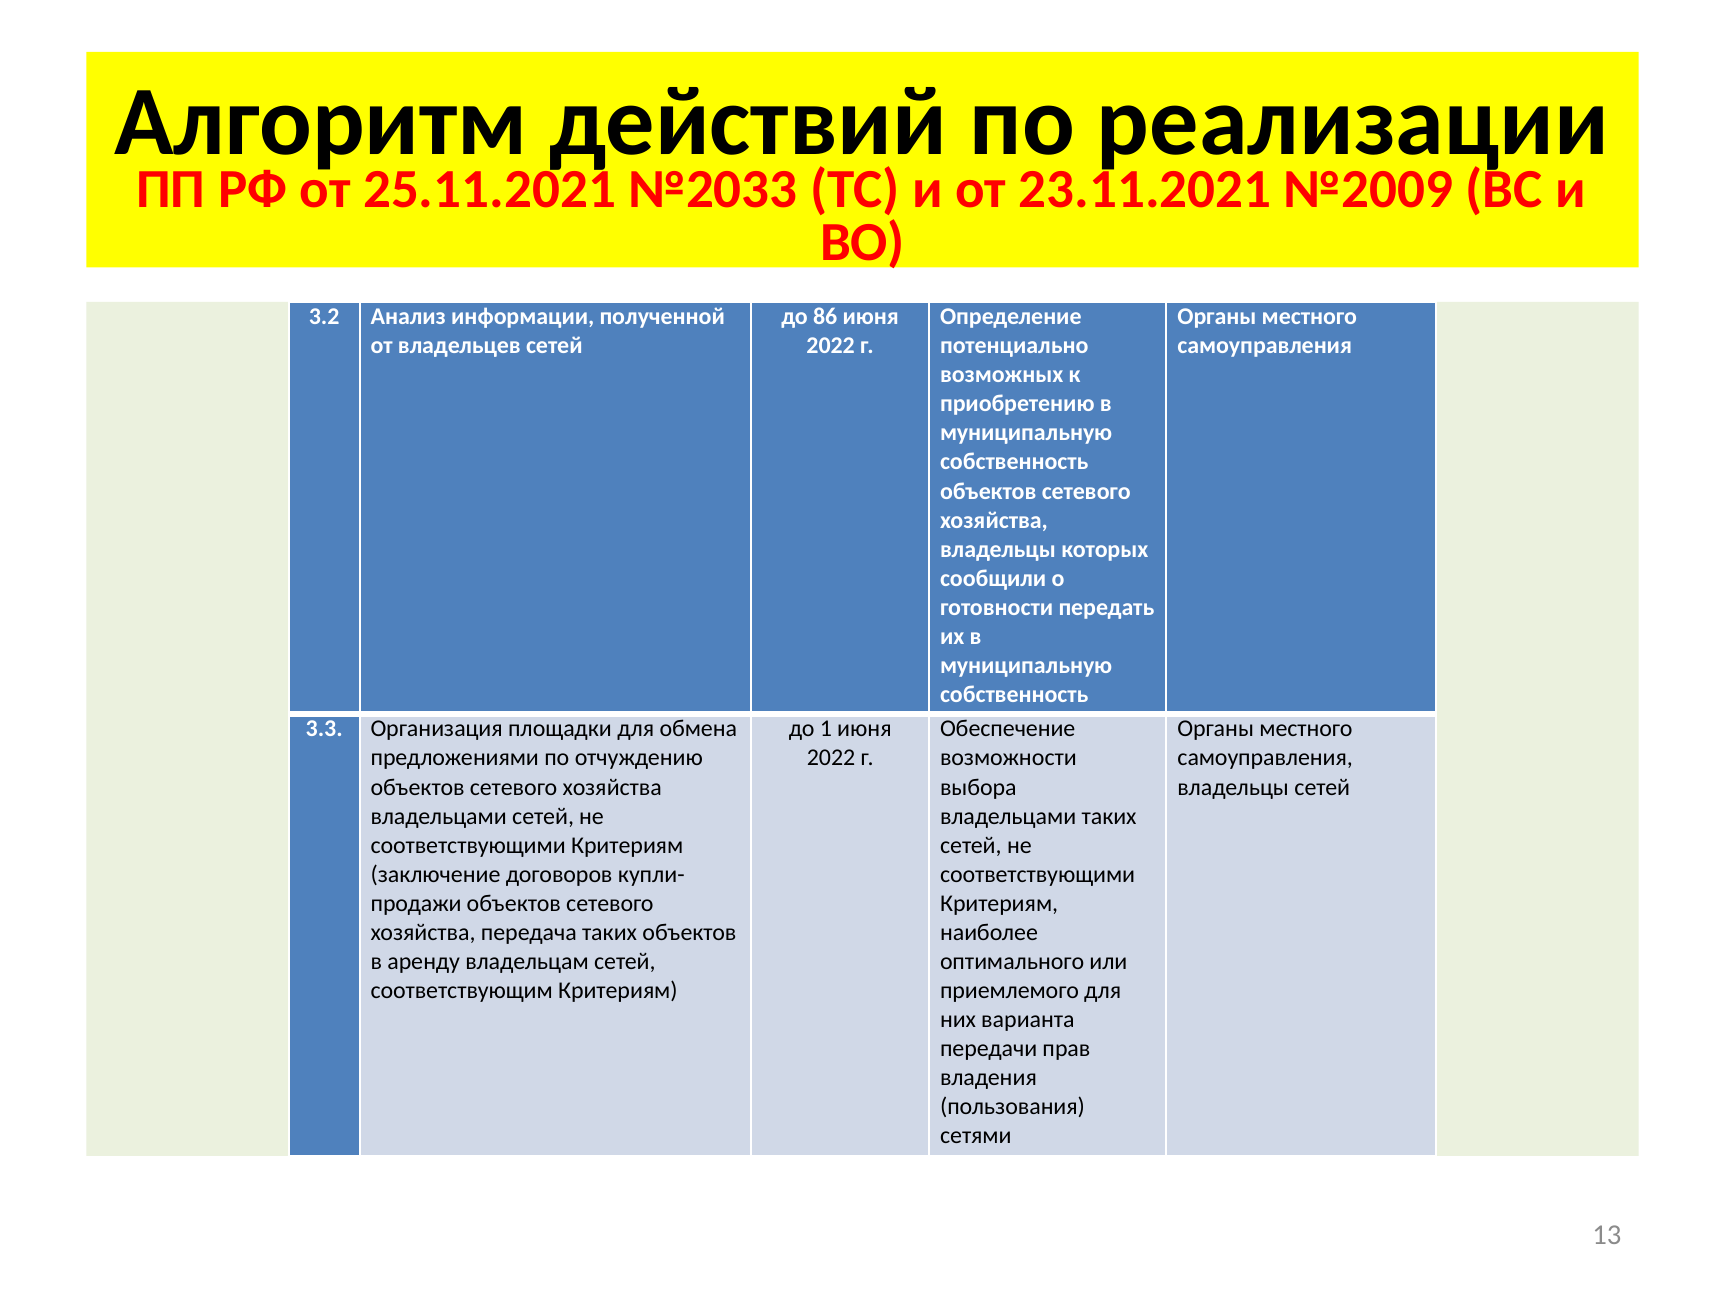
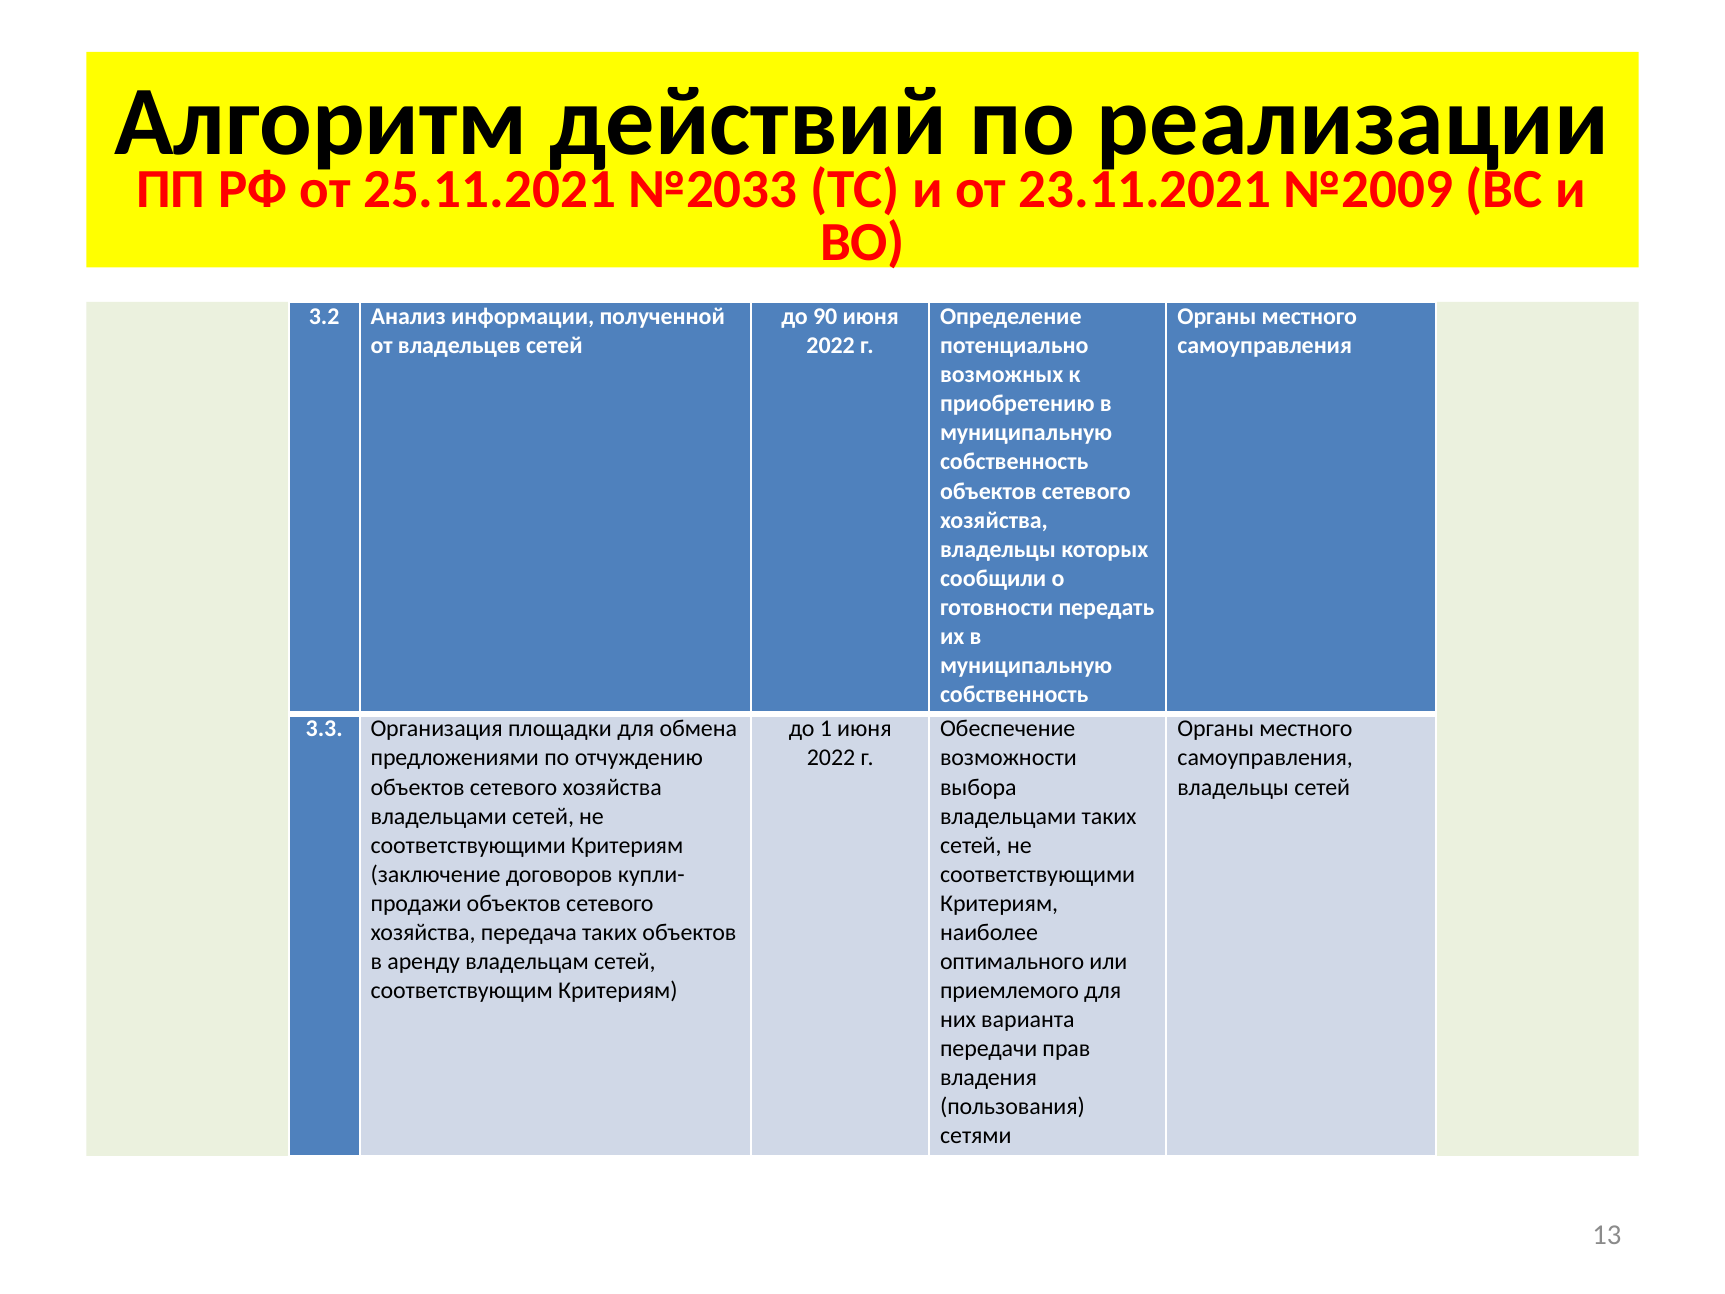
86: 86 -> 90
